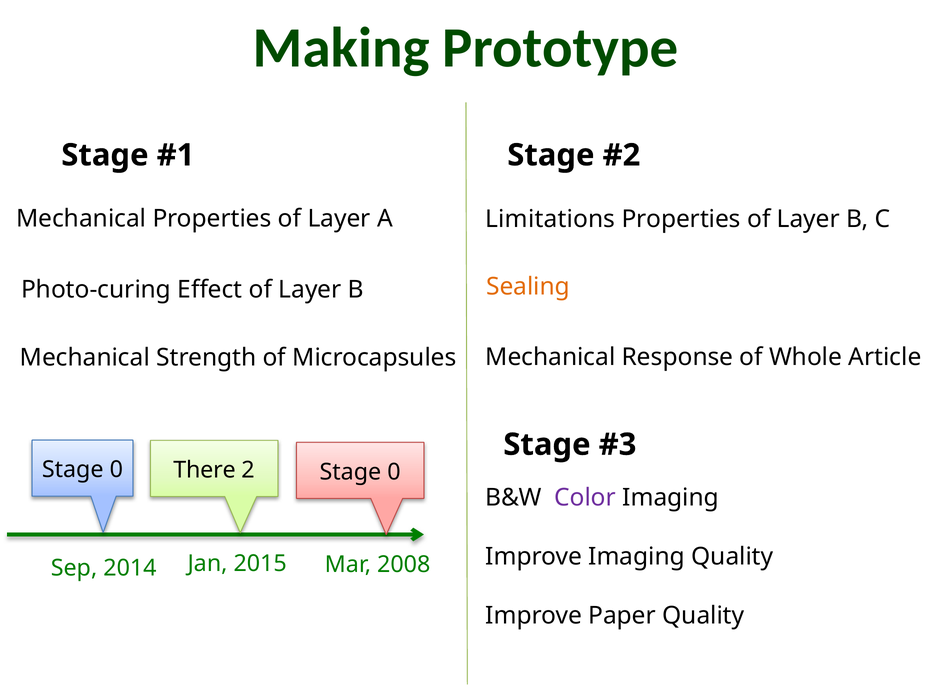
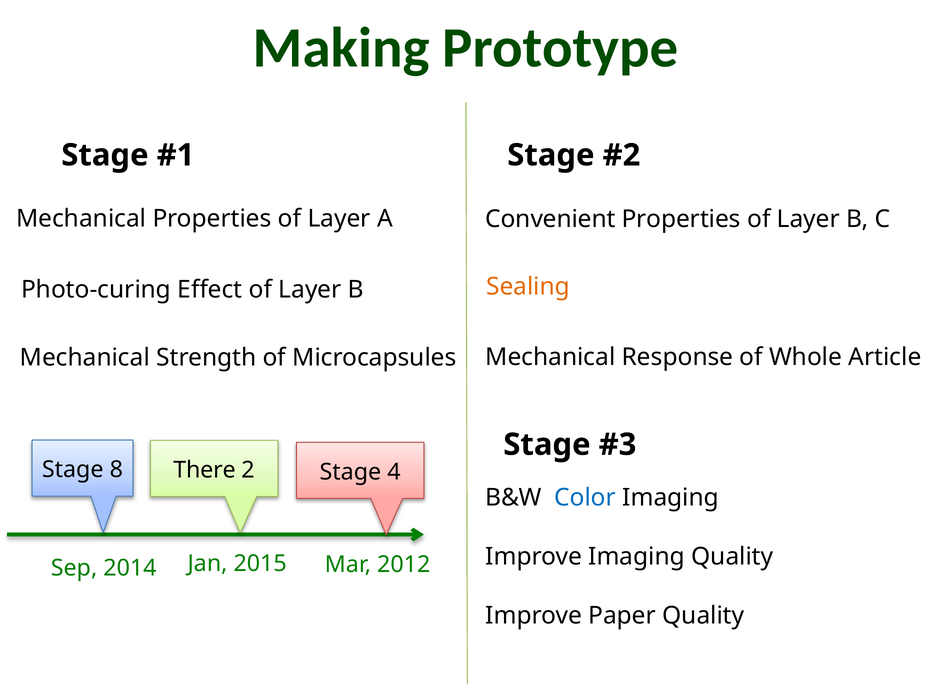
Limitations: Limitations -> Convenient
0 at (116, 470): 0 -> 8
2 Stage 0: 0 -> 4
Color colour: purple -> blue
2008: 2008 -> 2012
